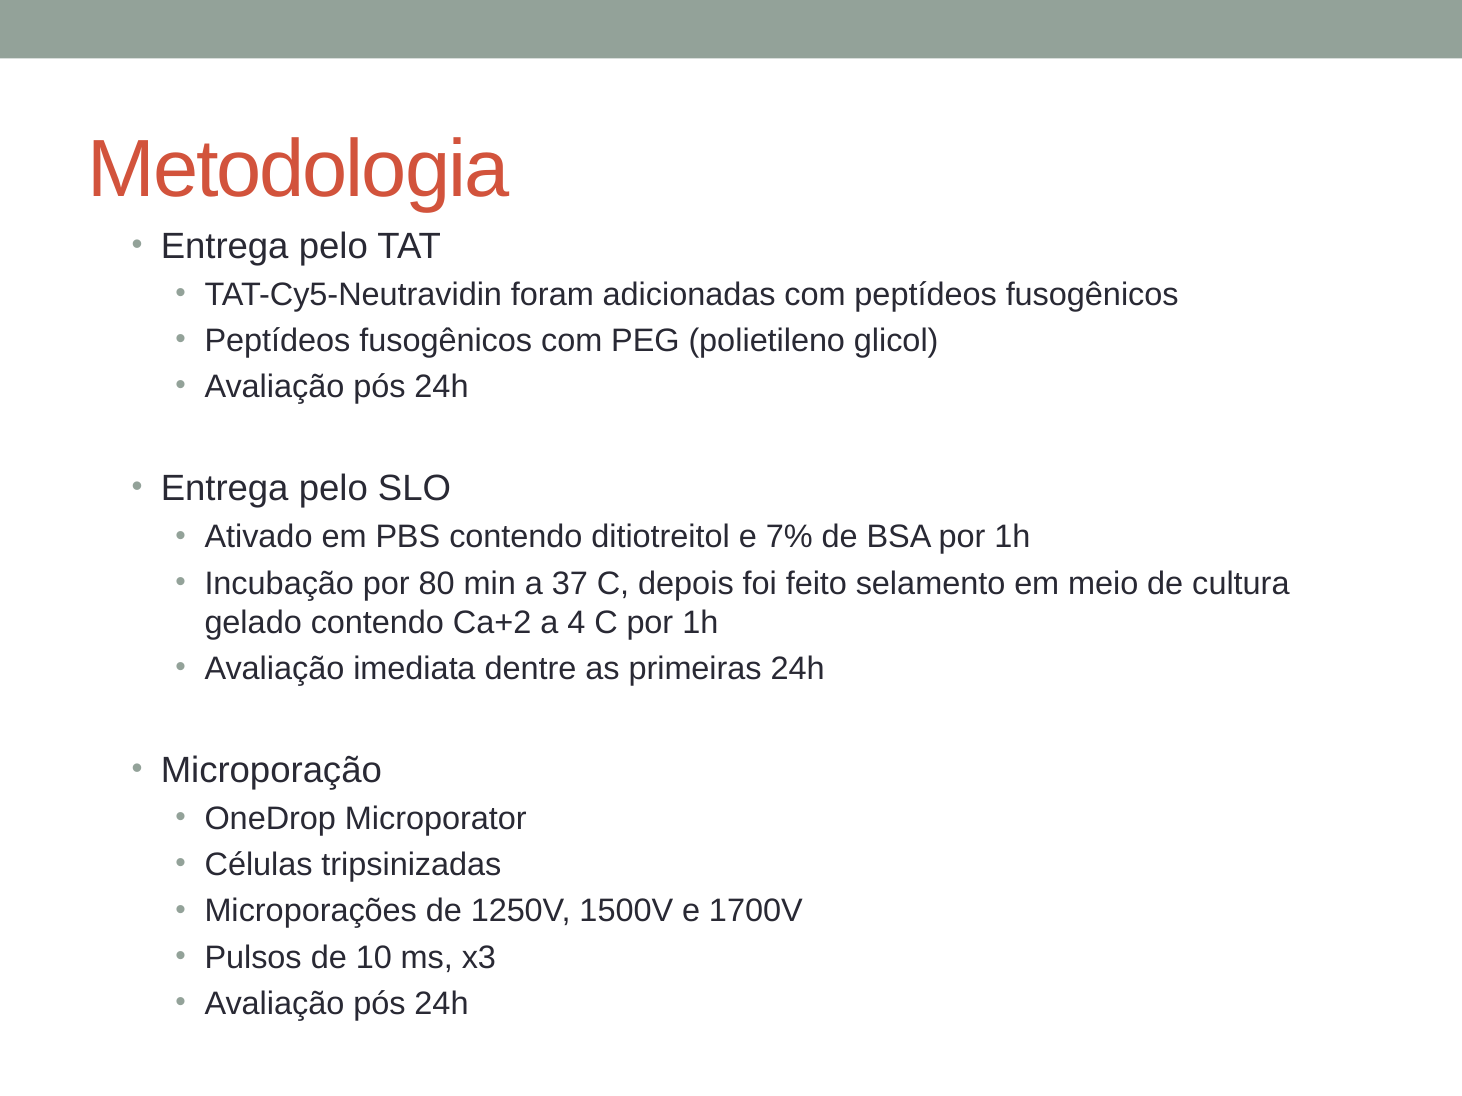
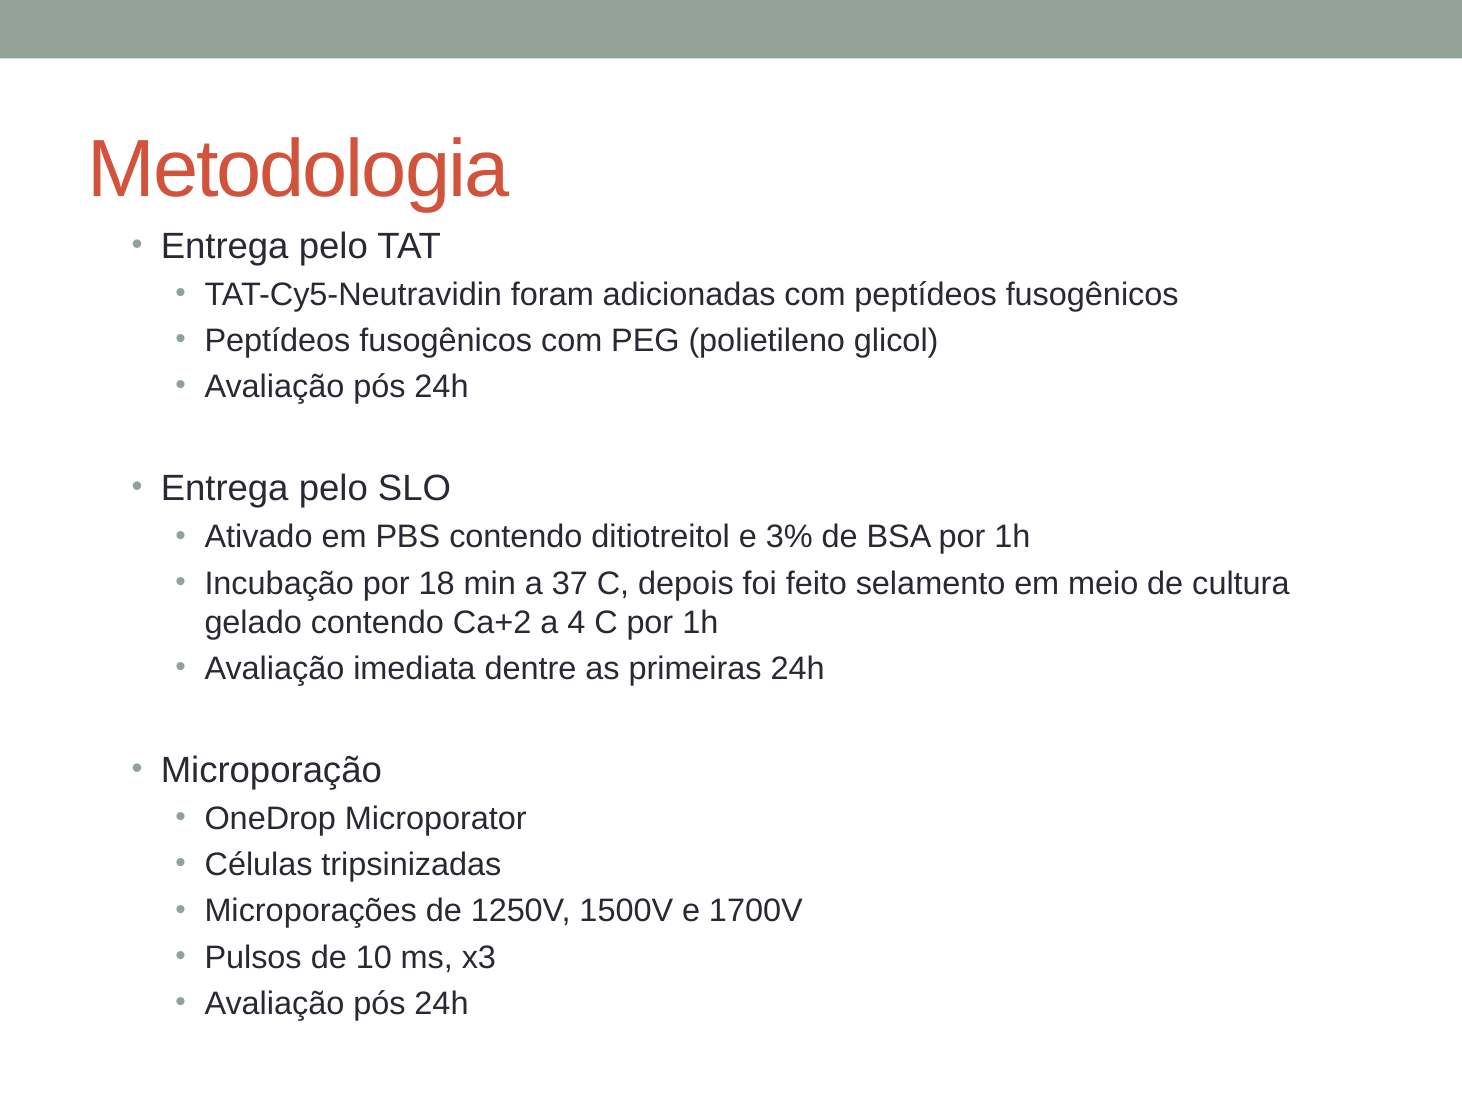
7%: 7% -> 3%
80: 80 -> 18
